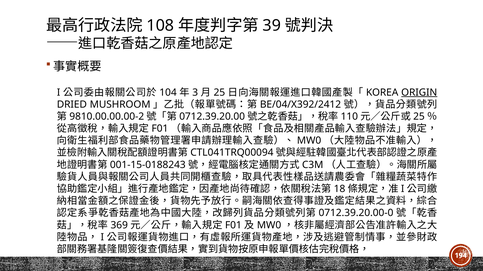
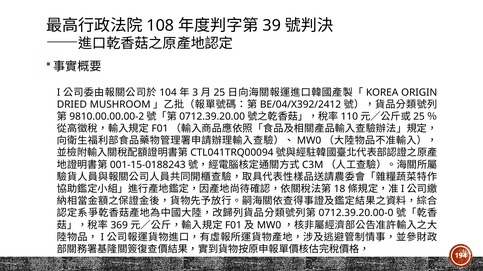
ORIGIN underline: present -> none
